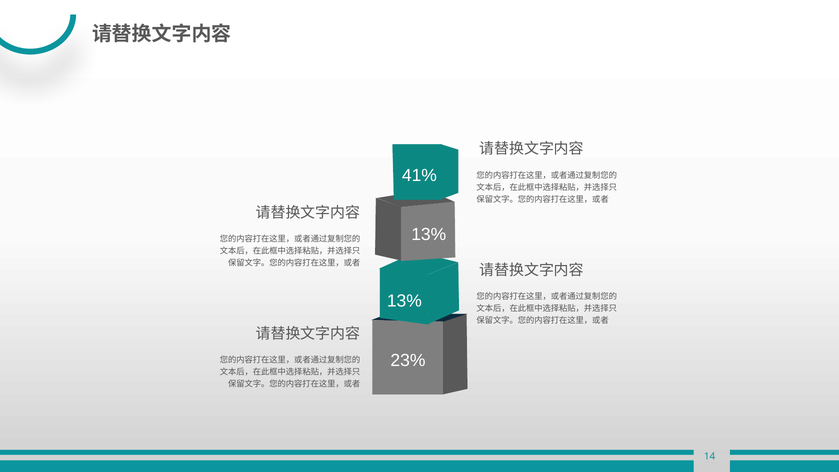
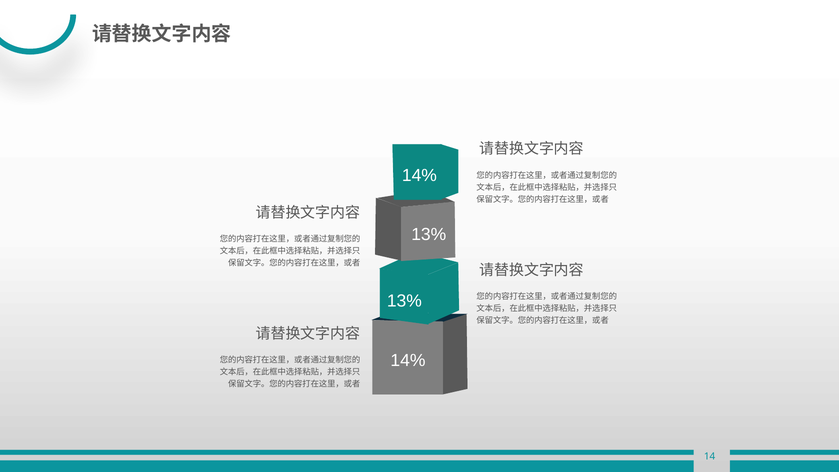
41% at (419, 175): 41% -> 14%
23% at (408, 361): 23% -> 14%
